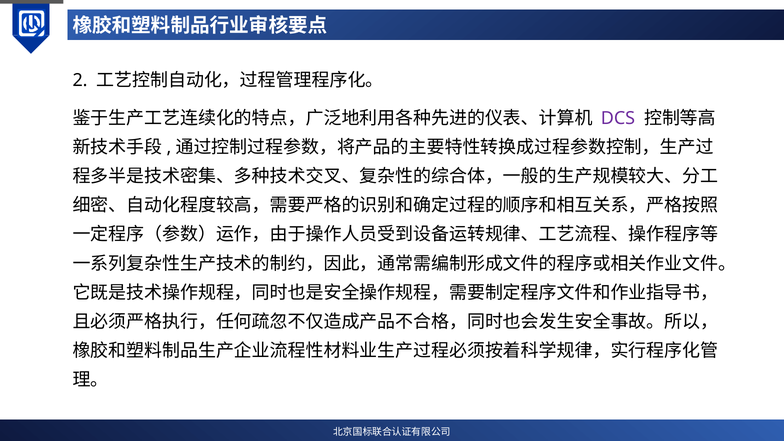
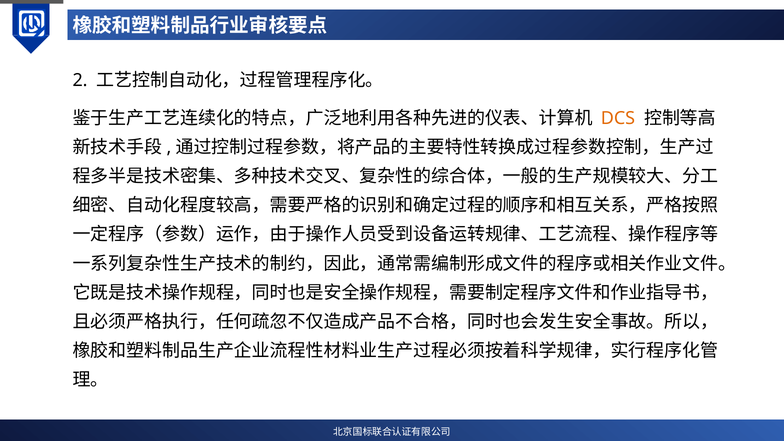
DCS colour: purple -> orange
